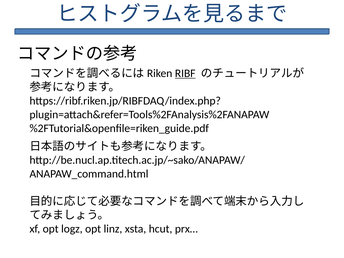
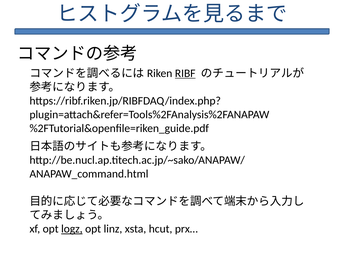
logz underline: none -> present
